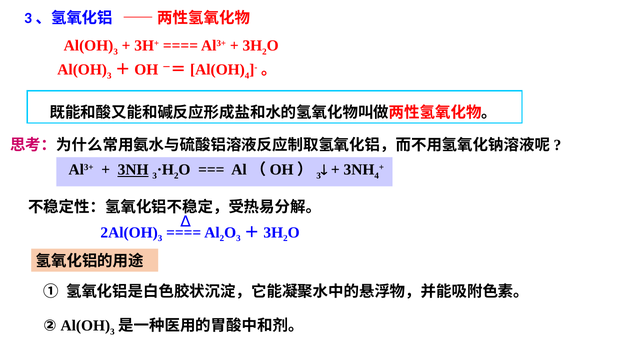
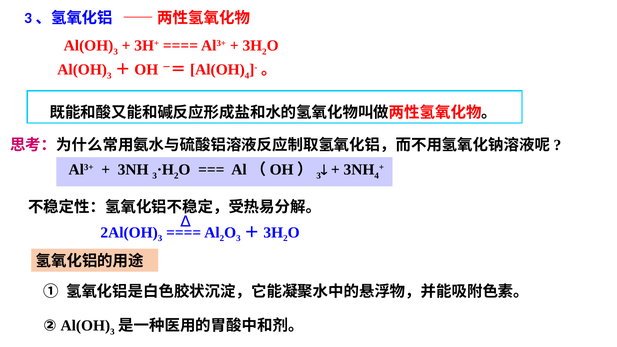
3NH at (133, 170) underline: present -> none
